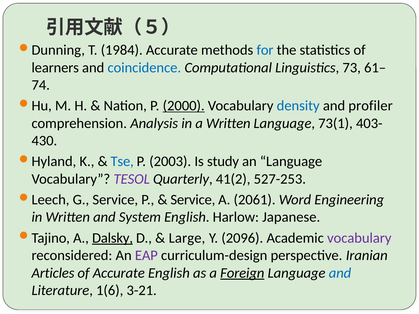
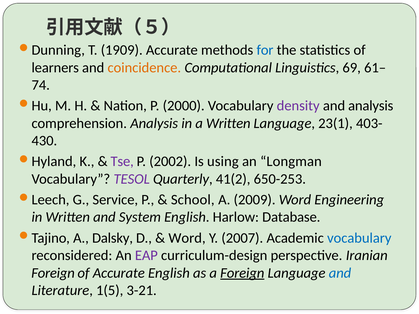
1984: 1984 -> 1909
coincidence colour: blue -> orange
73: 73 -> 69
2000 underline: present -> none
density colour: blue -> purple
and profiler: profiler -> analysis
73(1: 73(1 -> 23(1
Tse colour: blue -> purple
2003: 2003 -> 2002
study: study -> using
an Language: Language -> Longman
527-253: 527-253 -> 650-253
Service at (193, 200): Service -> School
2061: 2061 -> 2009
Japanese: Japanese -> Database
Dalsky underline: present -> none
Large at (187, 238): Large -> Word
2096: 2096 -> 2007
vocabulary at (359, 238) colour: purple -> blue
Articles at (53, 273): Articles -> Foreign
1(6: 1(6 -> 1(5
